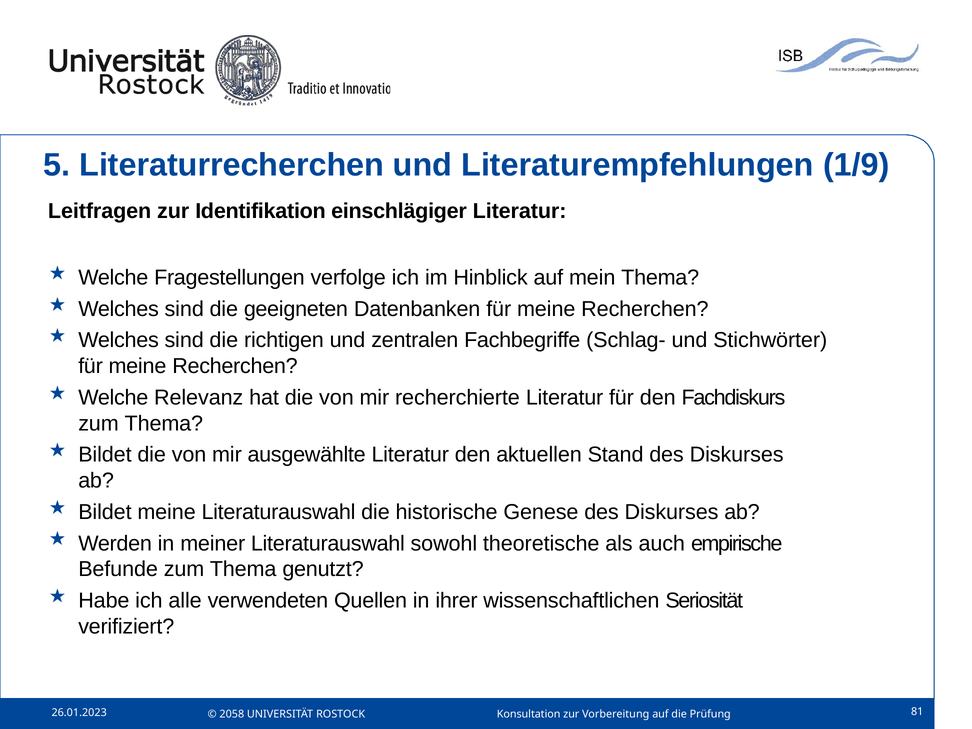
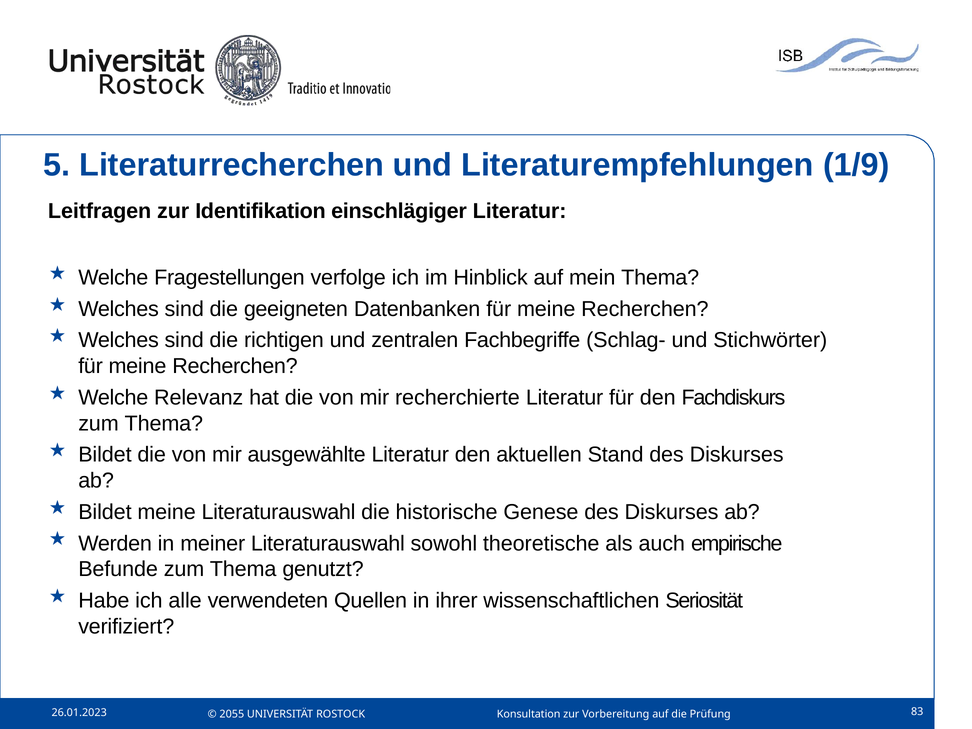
81: 81 -> 83
2058: 2058 -> 2055
